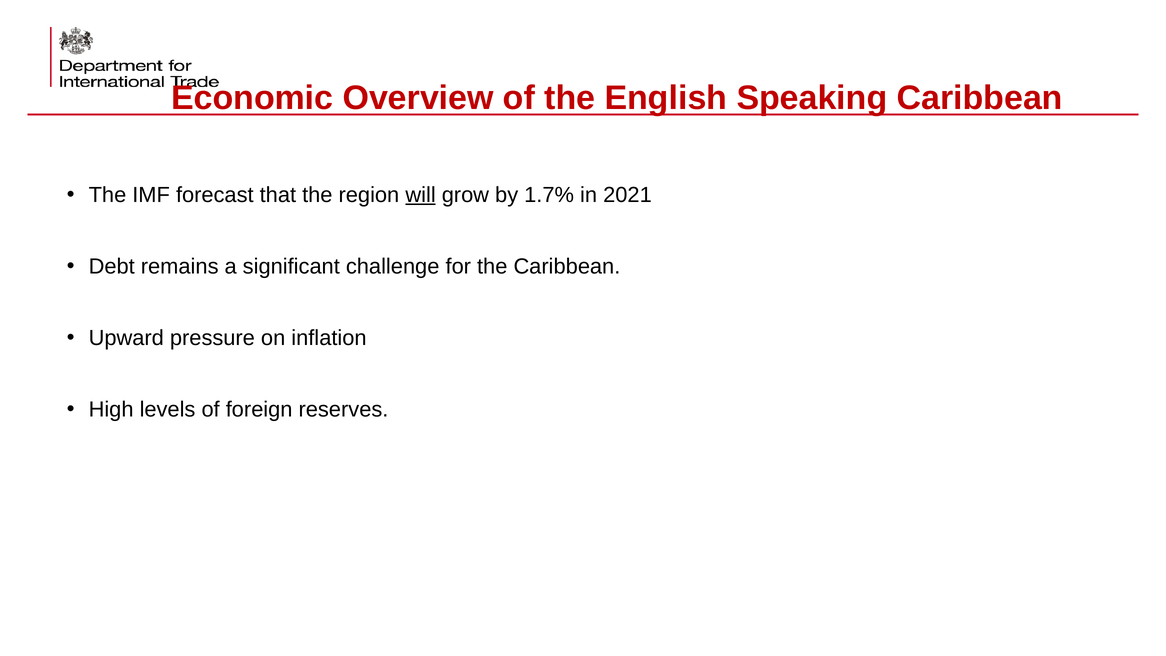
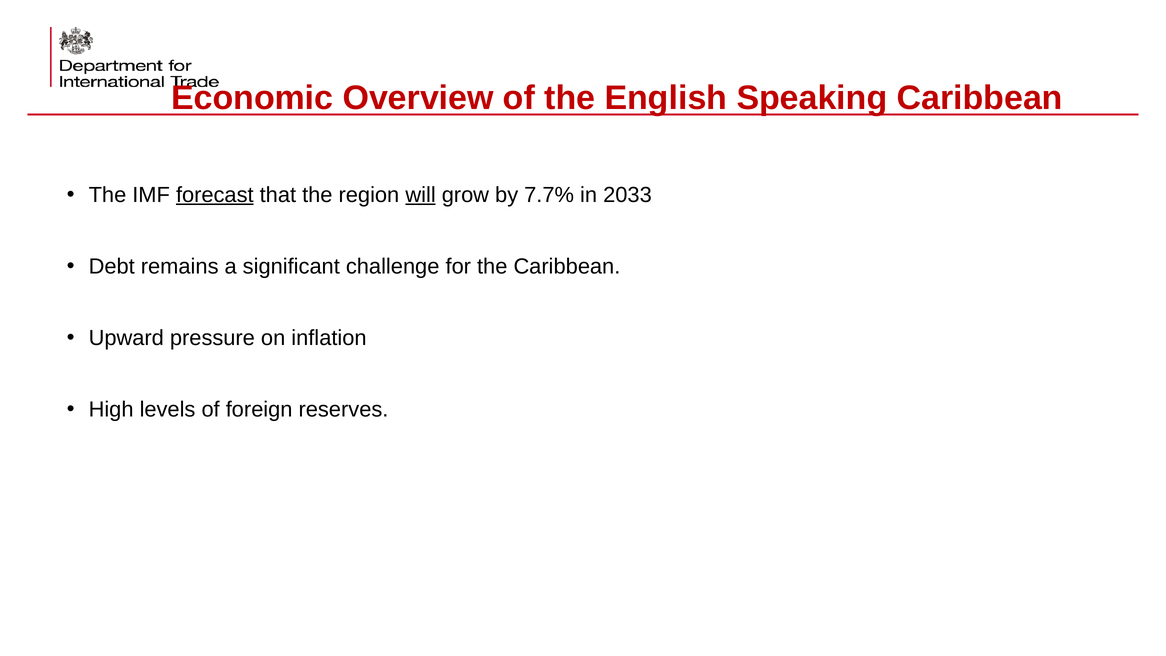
forecast underline: none -> present
1.7%: 1.7% -> 7.7%
2021: 2021 -> 2033
